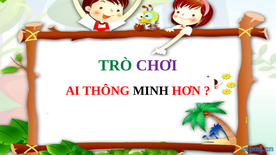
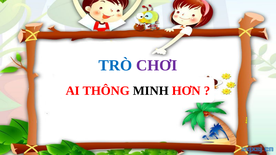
TRÒ colour: green -> blue
